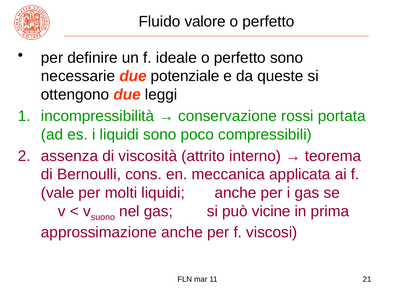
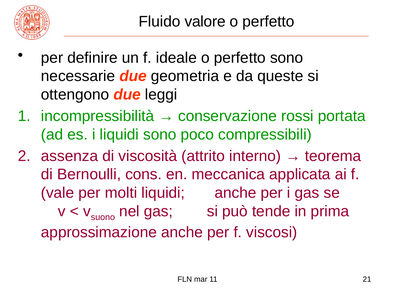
potenziale: potenziale -> geometria
vicine: vicine -> tende
